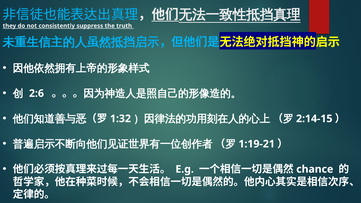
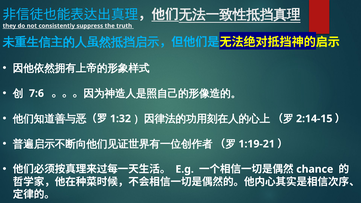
2:6: 2:6 -> 7:6
